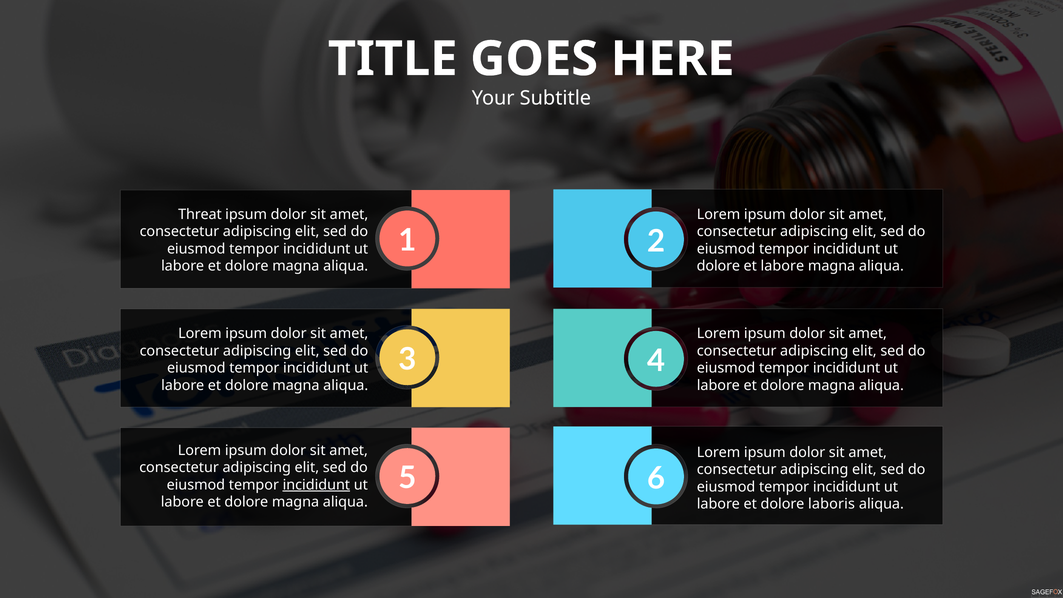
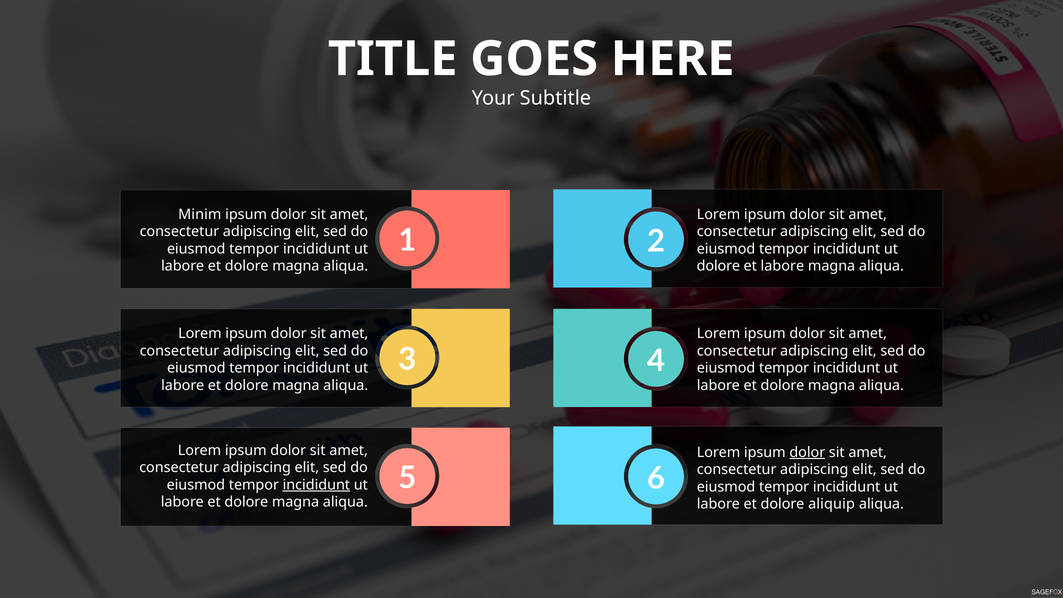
Threat: Threat -> Minim
dolor at (807, 452) underline: none -> present
laboris: laboris -> aliquip
